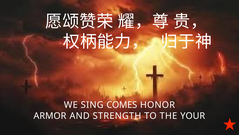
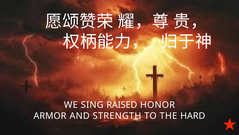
COMES: COMES -> RAISED
YOUR: YOUR -> HARD
